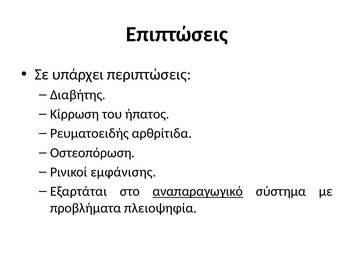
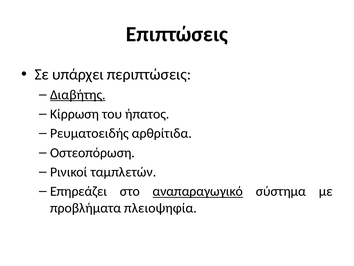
Διαβήτης underline: none -> present
εμφάνισης: εμφάνισης -> ταμπλετών
Εξαρτάται: Εξαρτάται -> Επηρεάζει
